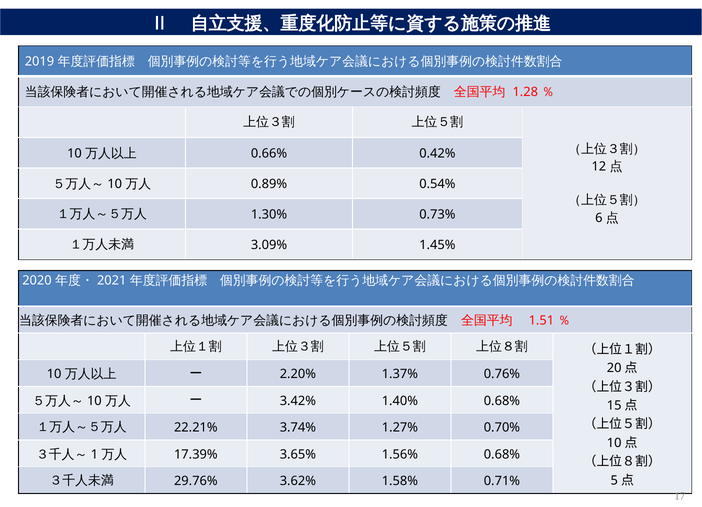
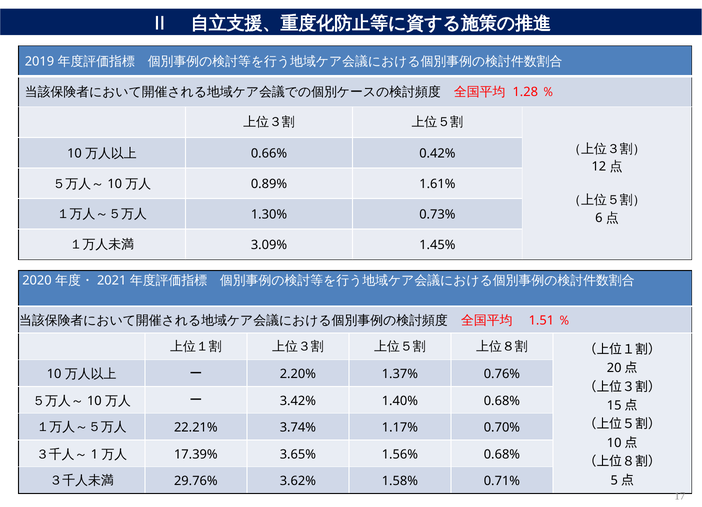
0.54%: 0.54% -> 1.61%
1.27%: 1.27% -> 1.17%
